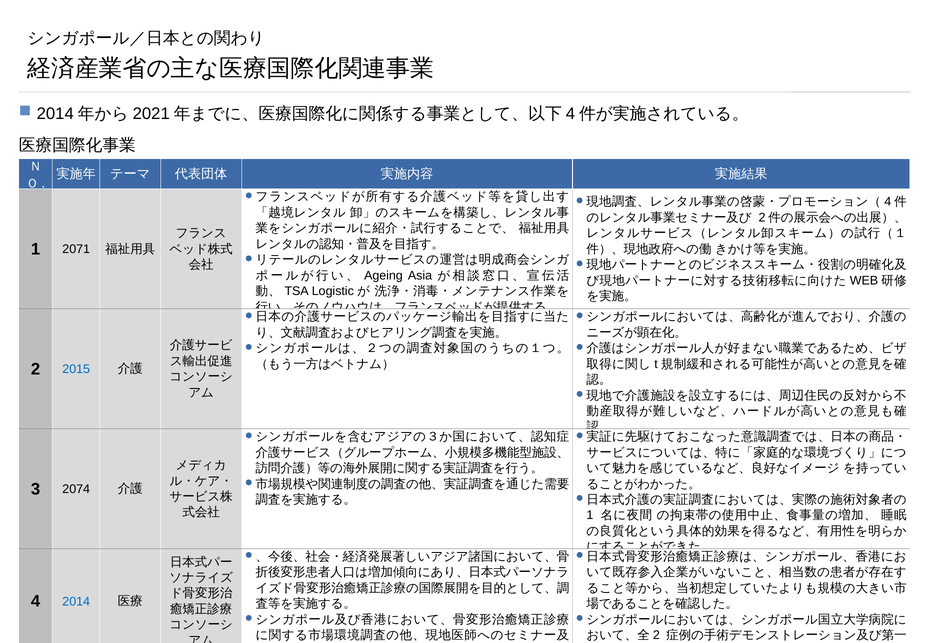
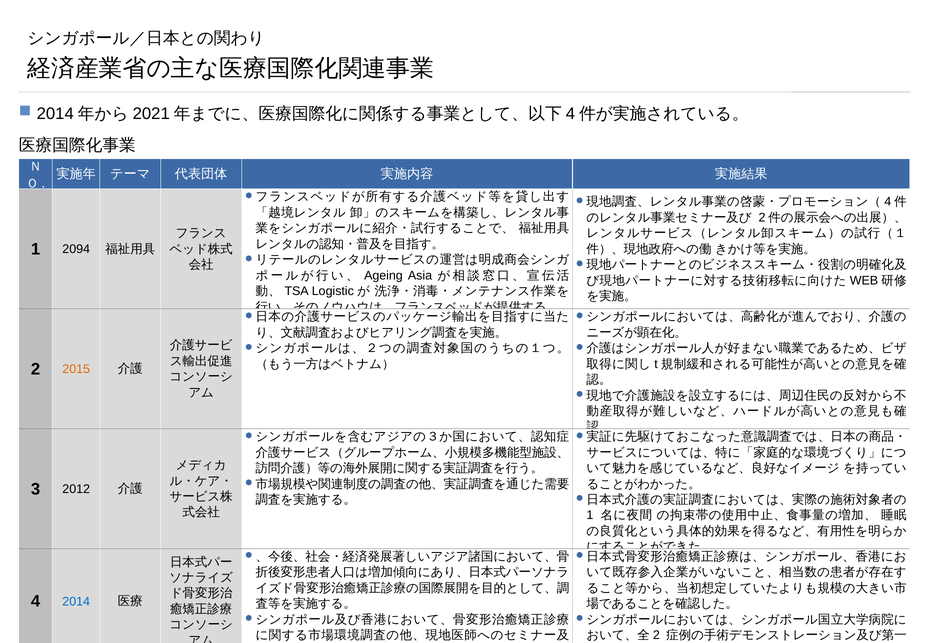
2071: 2071 -> 2094
2015 colour: blue -> orange
2074: 2074 -> 2012
